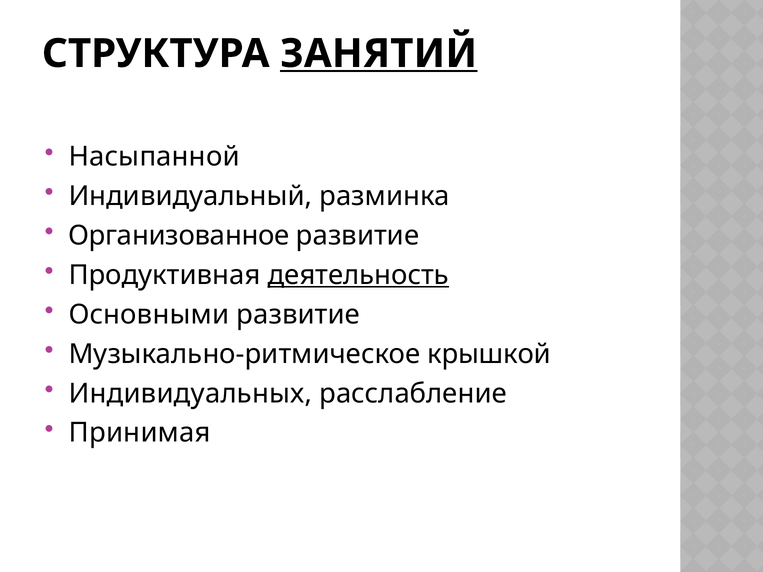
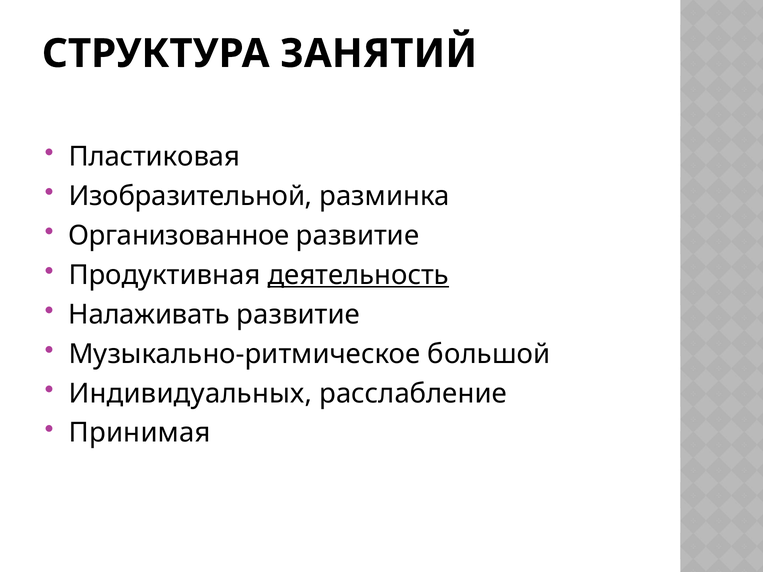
ЗАНЯТИЙ underline: present -> none
Насыпанной: Насыпанной -> Пластиковая
Индивидуальный: Индивидуальный -> Изобразительной
Основными: Основными -> Налаживать
крышкой: крышкой -> большой
